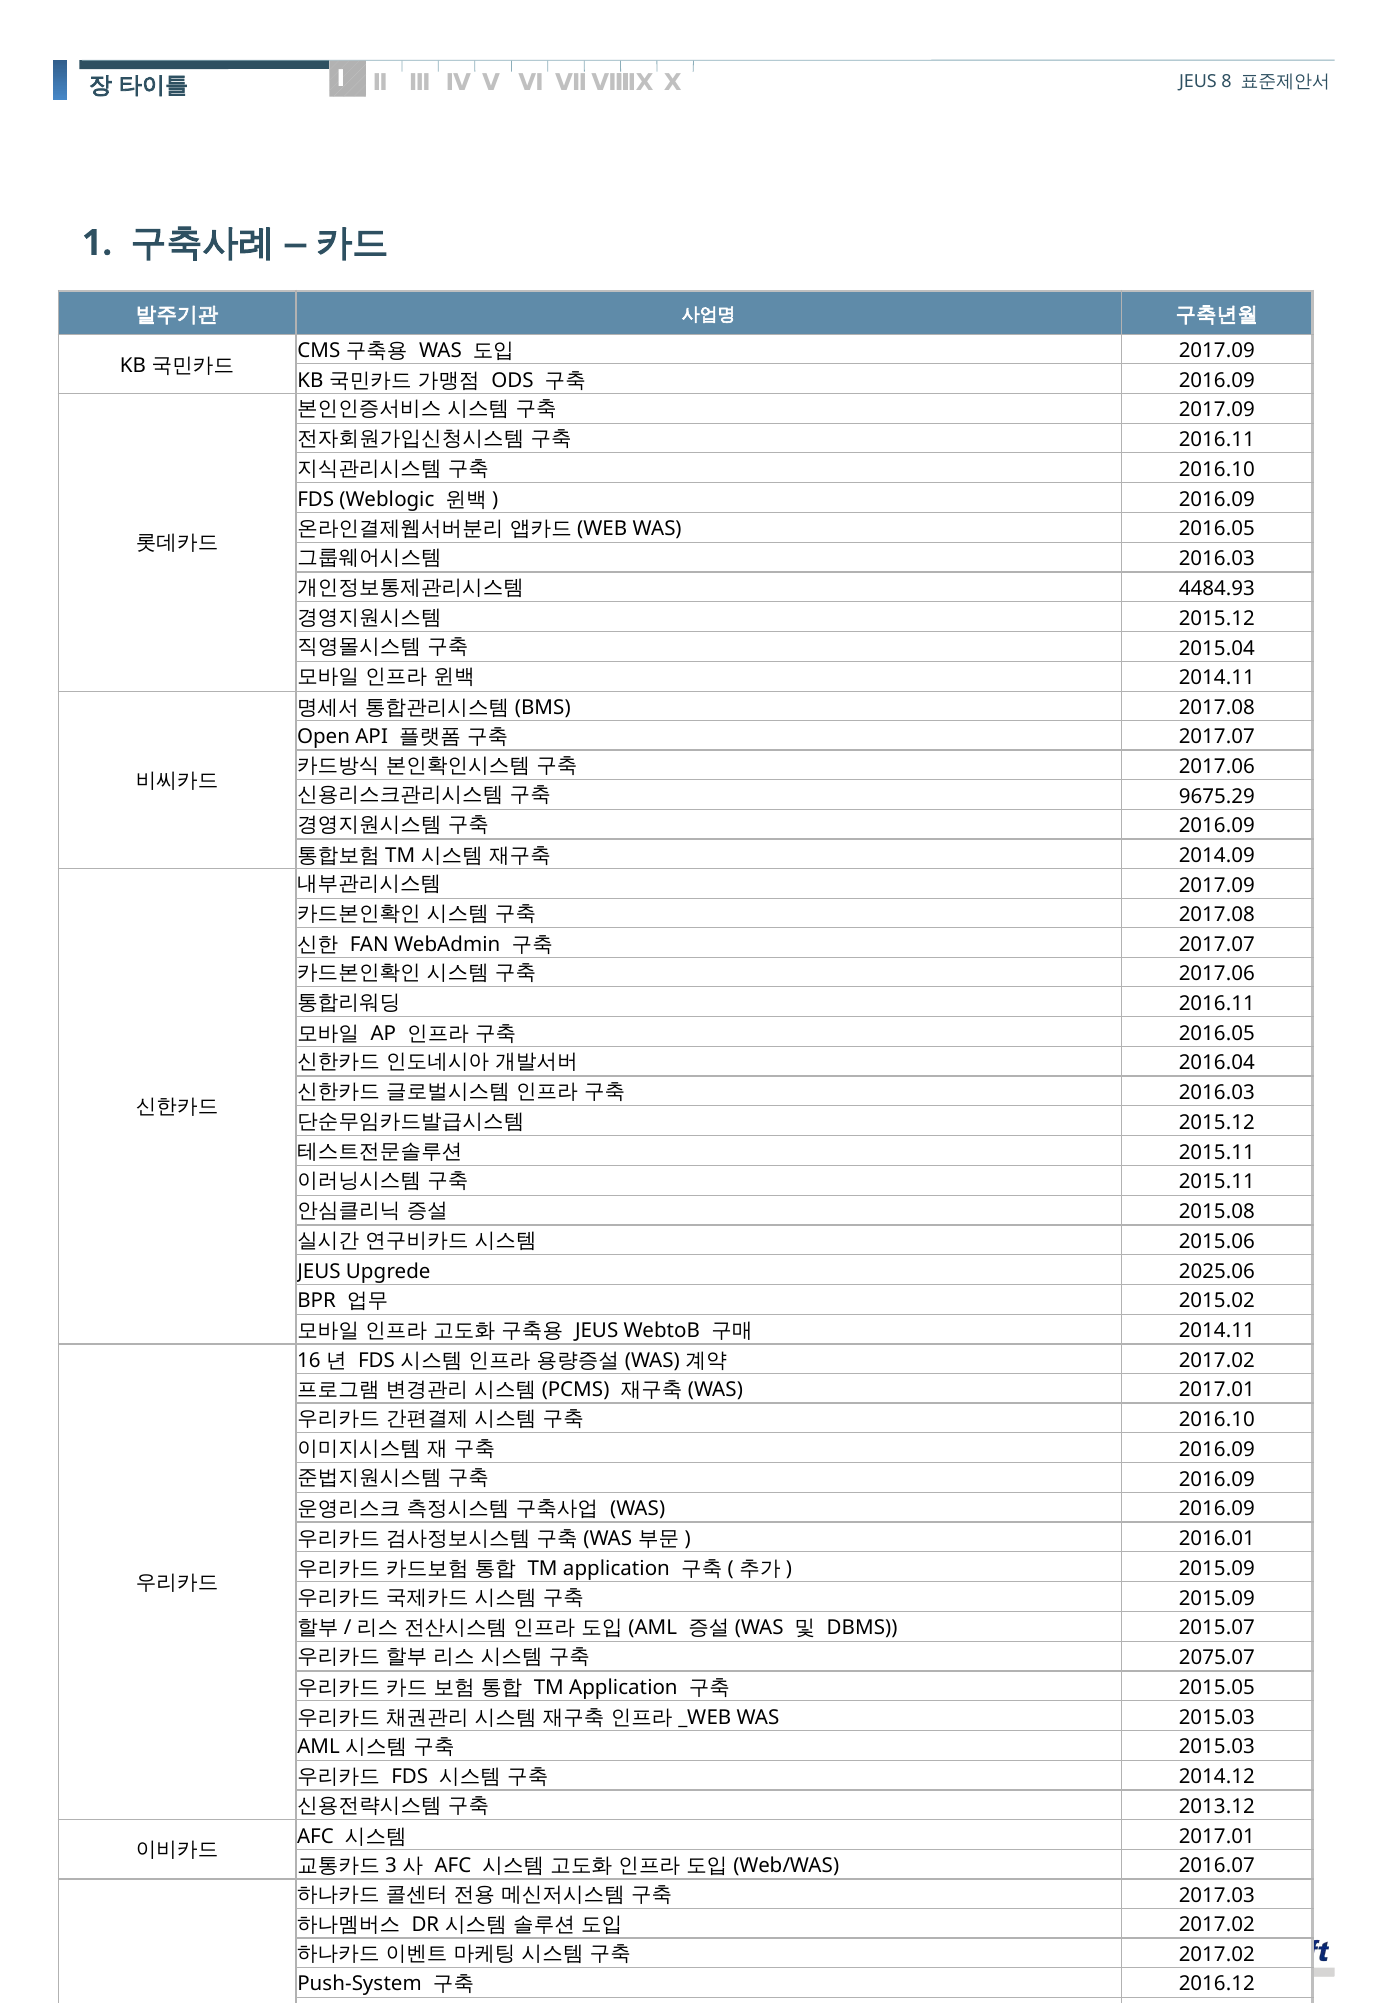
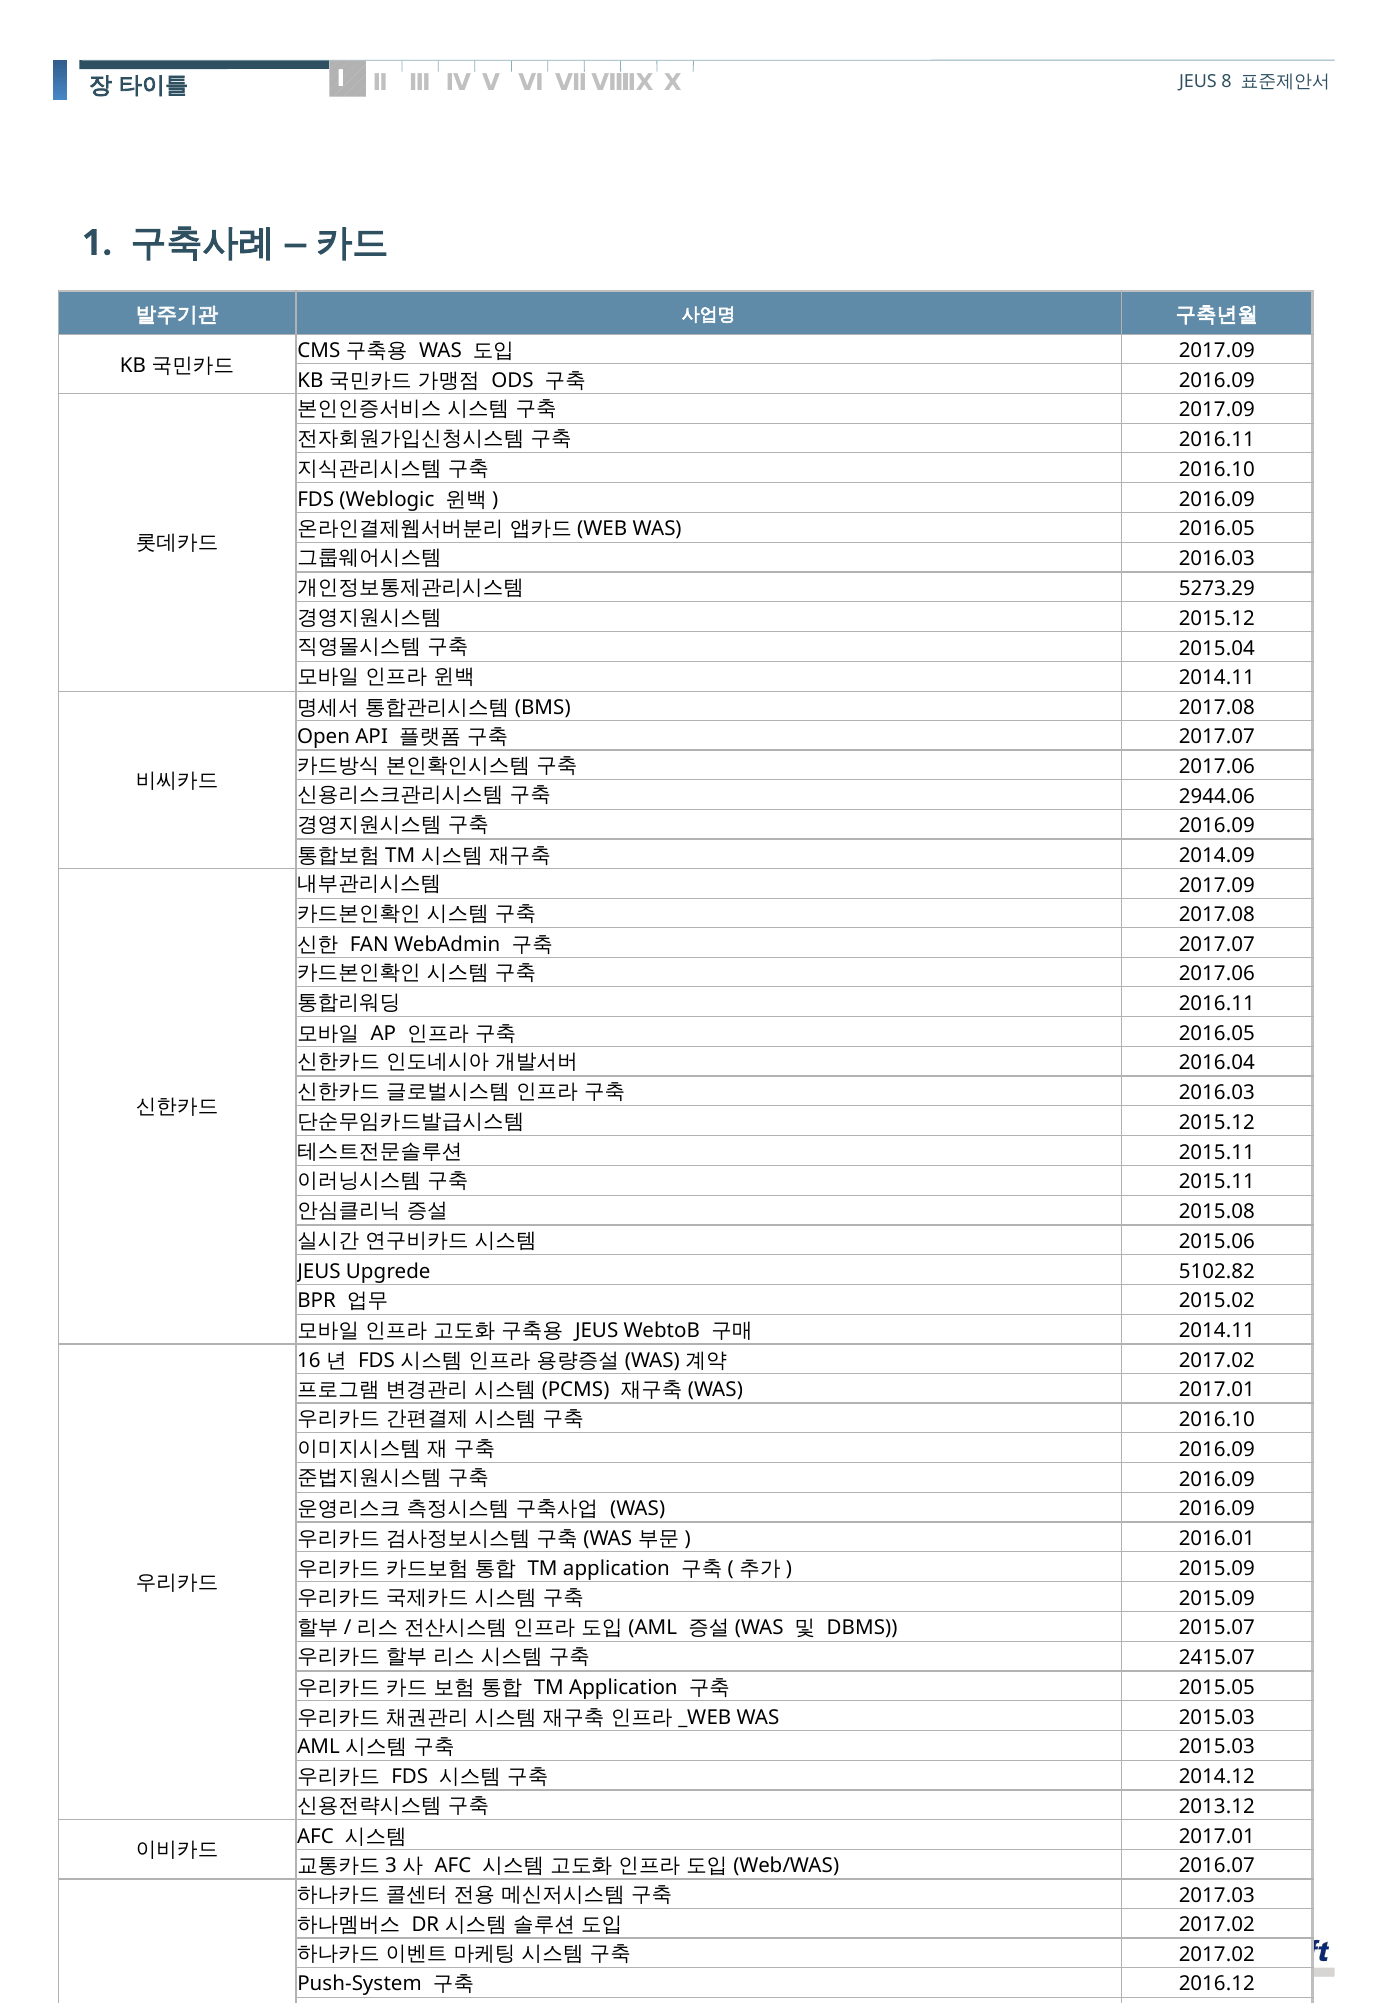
4484.93: 4484.93 -> 5273.29
9675.29: 9675.29 -> 2944.06
2025.06: 2025.06 -> 5102.82
2075.07: 2075.07 -> 2415.07
